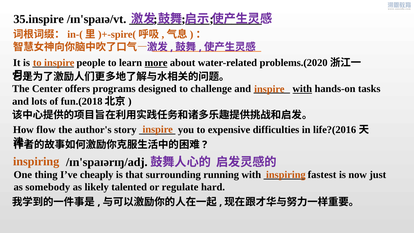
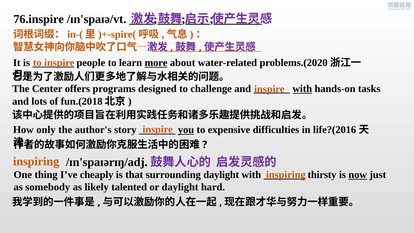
35.inspire: 35.inspire -> 76.inspire
flow: flow -> only
you underline: none -> present
surrounding running: running -> daylight
fastest: fastest -> thirsty
now underline: none -> present
or regulate: regulate -> daylight
